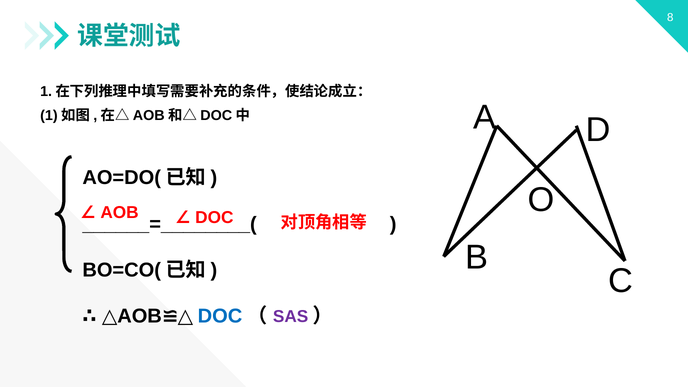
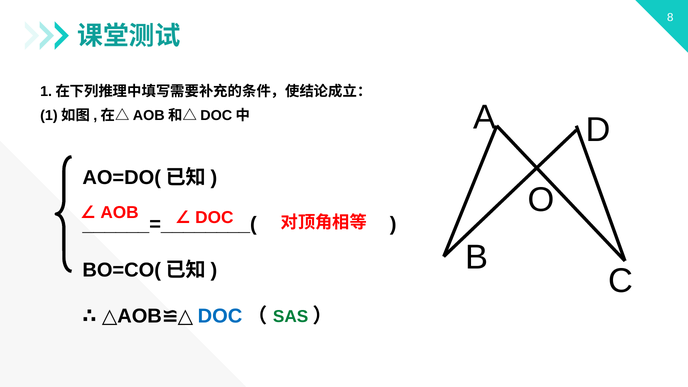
SAS colour: purple -> green
